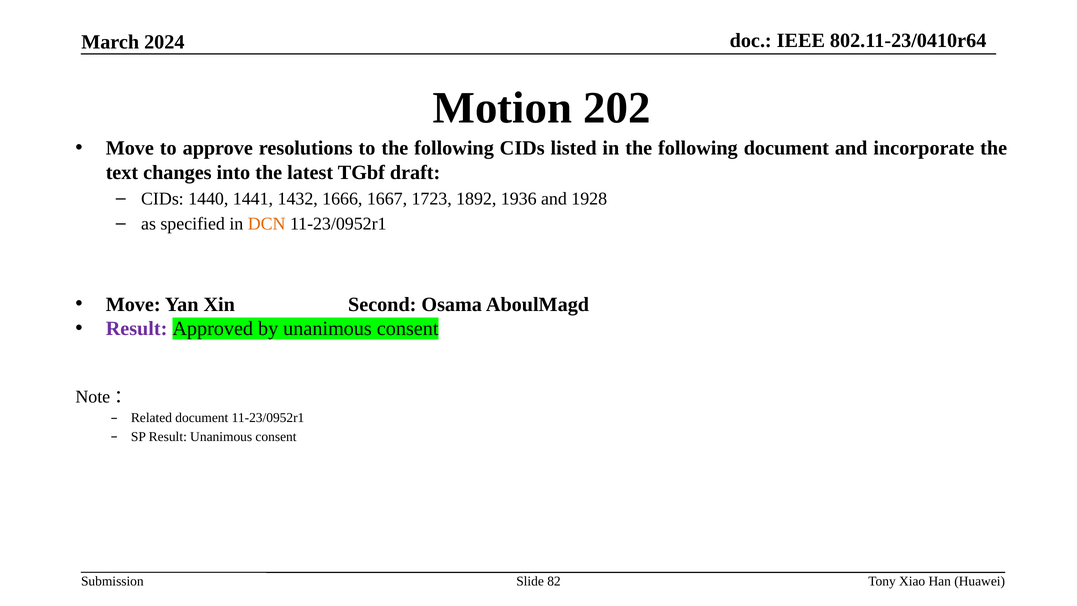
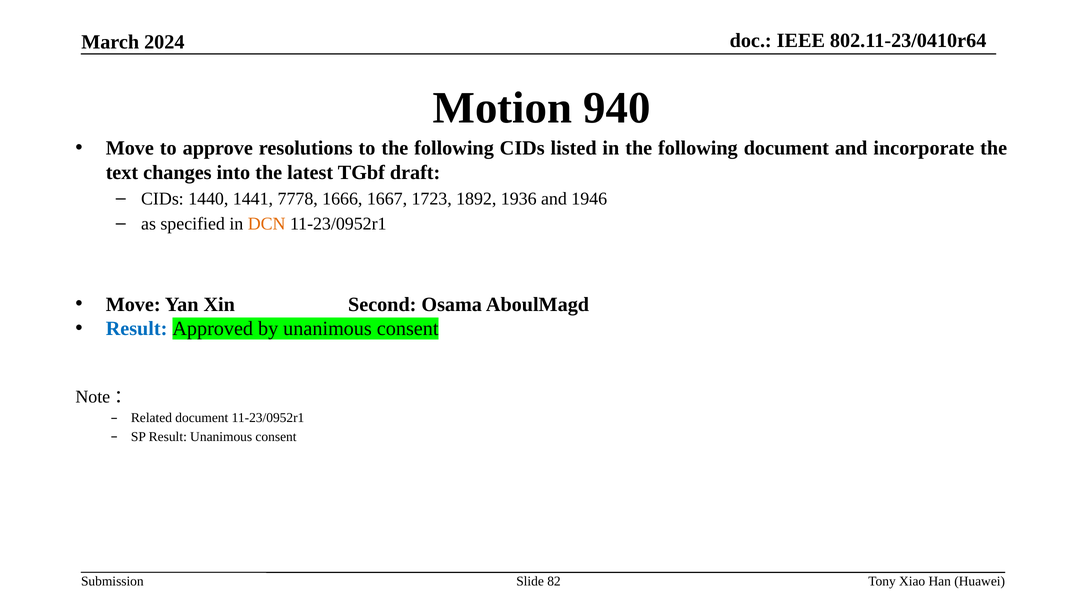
202: 202 -> 940
1432: 1432 -> 7778
1928: 1928 -> 1946
Result at (137, 329) colour: purple -> blue
